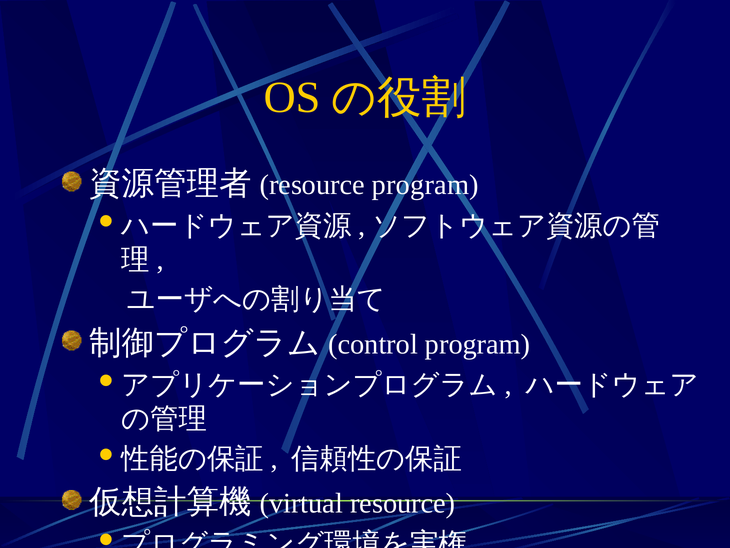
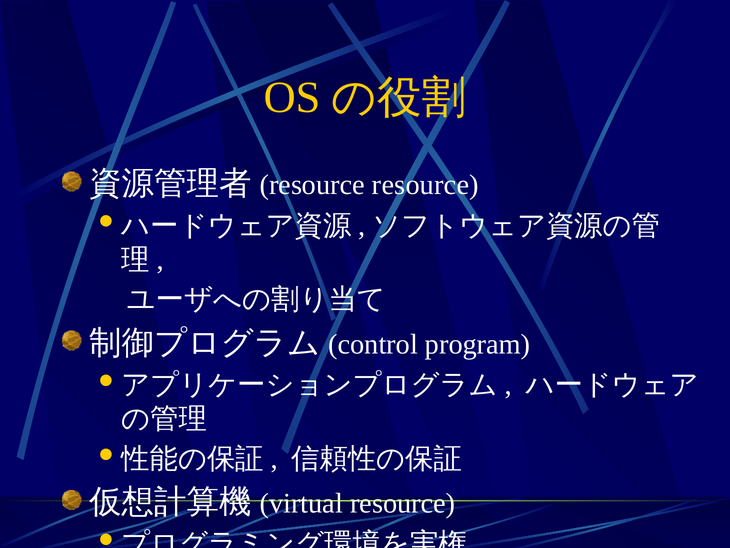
program at (425, 185): program -> resource
